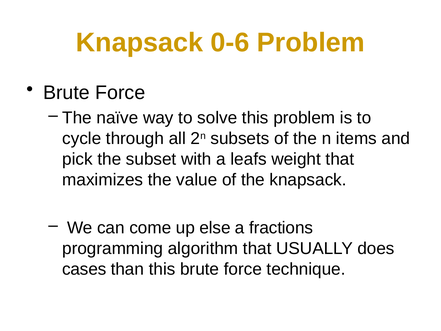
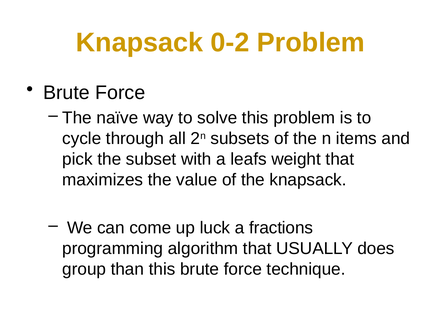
0-6: 0-6 -> 0-2
else: else -> luck
cases: cases -> group
